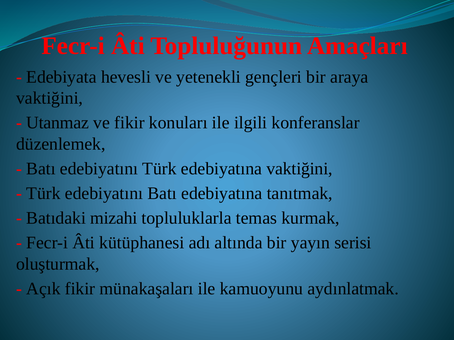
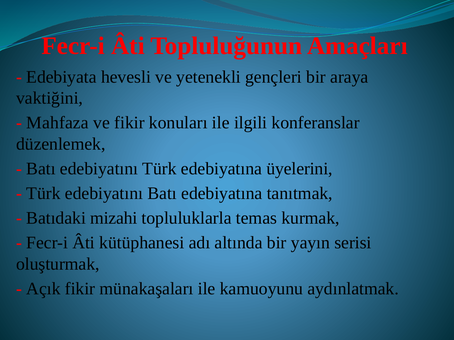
Utanmaz: Utanmaz -> Mahfaza
edebiyatına vaktiğini: vaktiğini -> üyelerini
